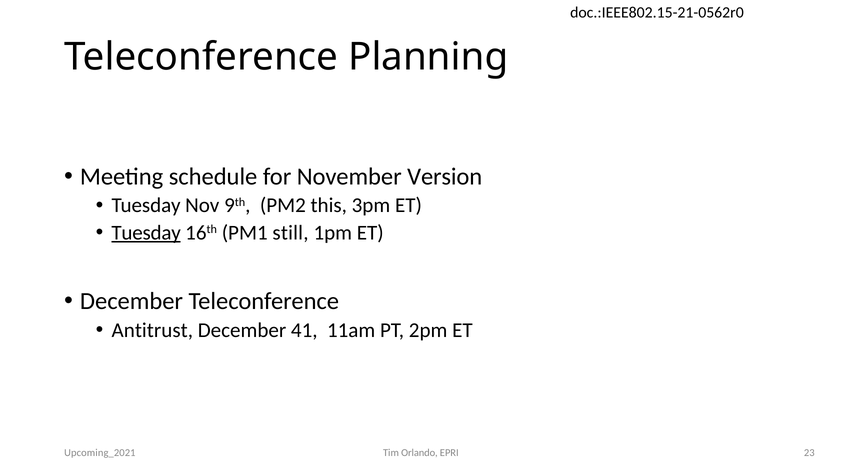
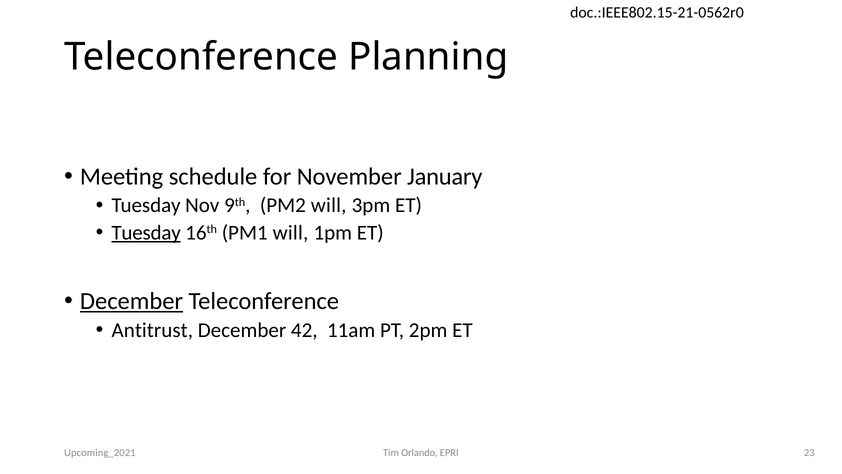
Version: Version -> January
PM2 this: this -> will
PM1 still: still -> will
December at (131, 301) underline: none -> present
41: 41 -> 42
